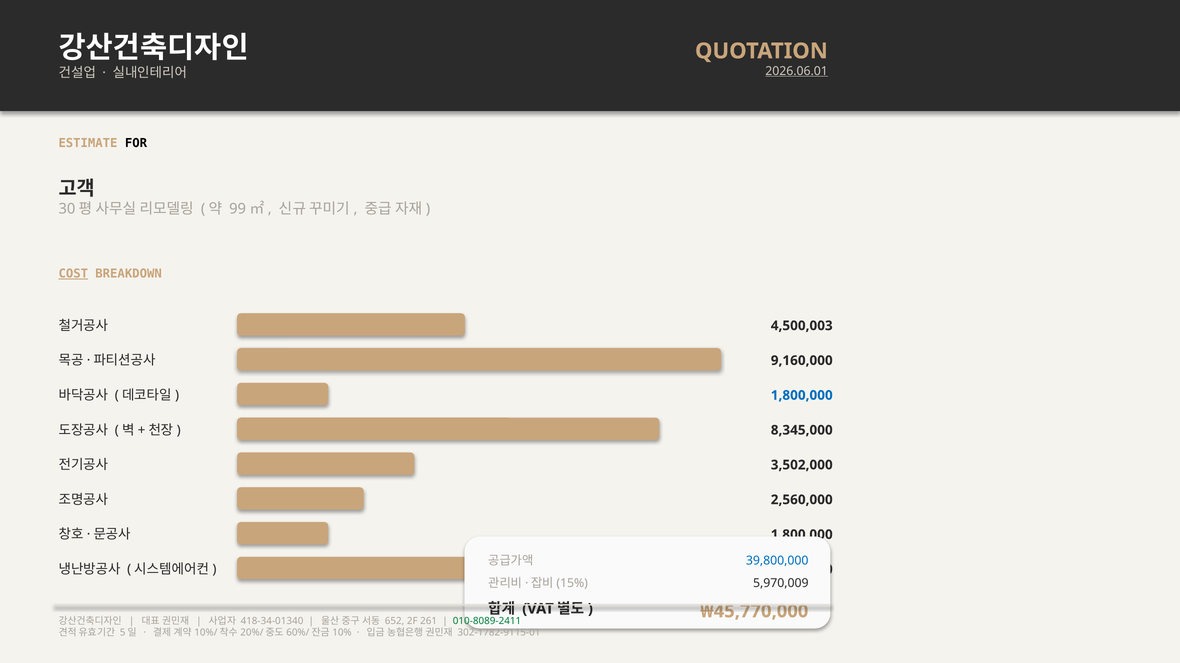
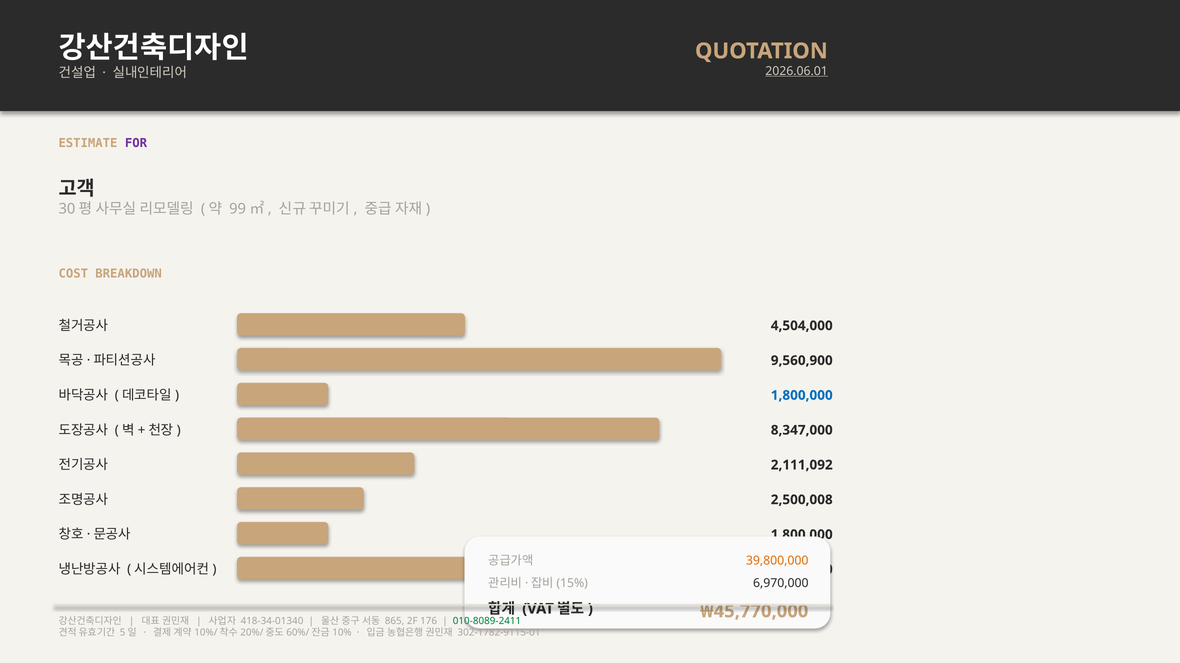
FOR colour: black -> purple
COST underline: present -> none
4,500,003: 4,500,003 -> 4,504,000
9,160,000: 9,160,000 -> 9,560,900
8,345,000: 8,345,000 -> 8,347,000
3,502,000: 3,502,000 -> 2,111,092
2,560,000: 2,560,000 -> 2,500,008
39,800,000 colour: blue -> orange
5,970,009: 5,970,009 -> 6,970,000
652: 652 -> 865
261: 261 -> 176
